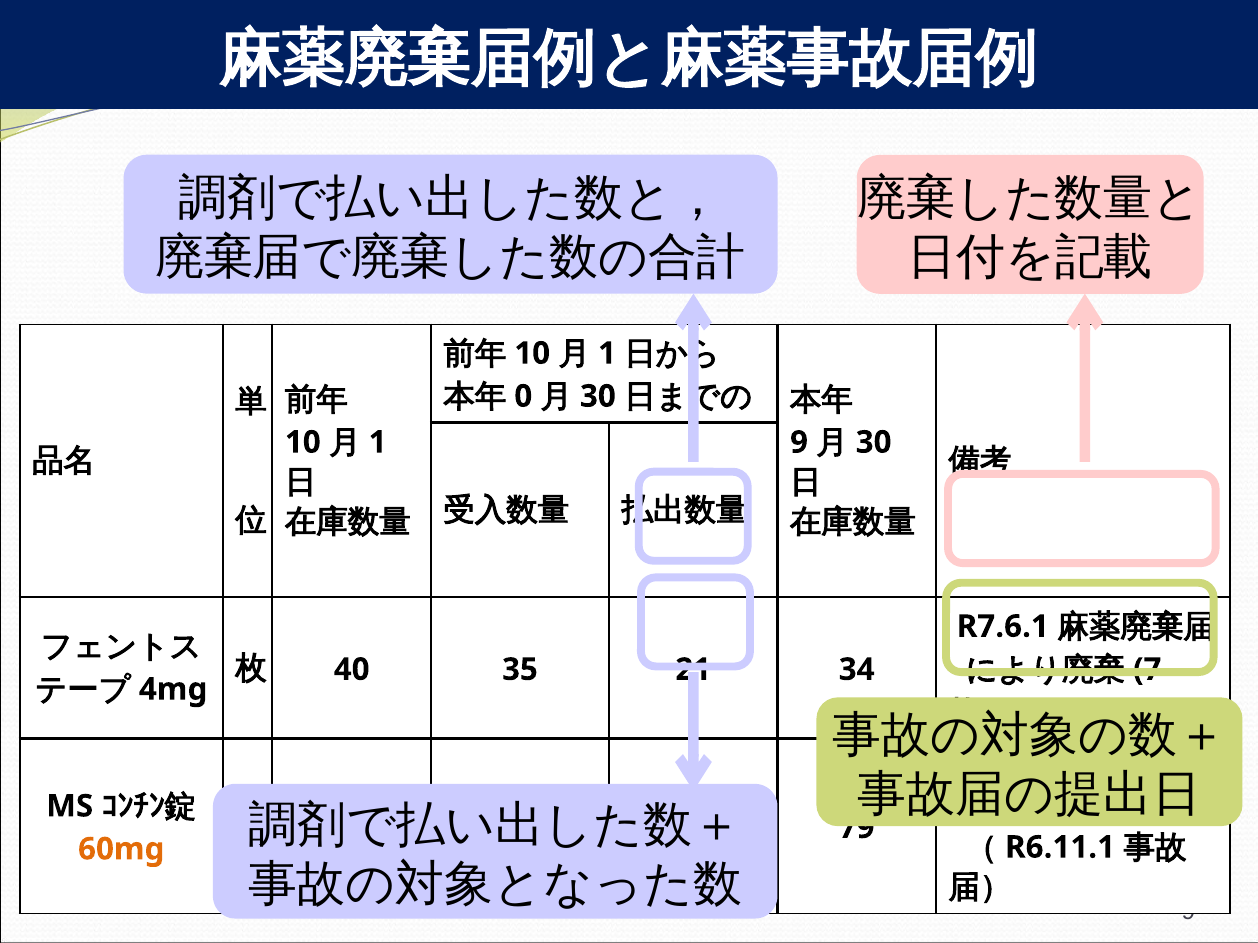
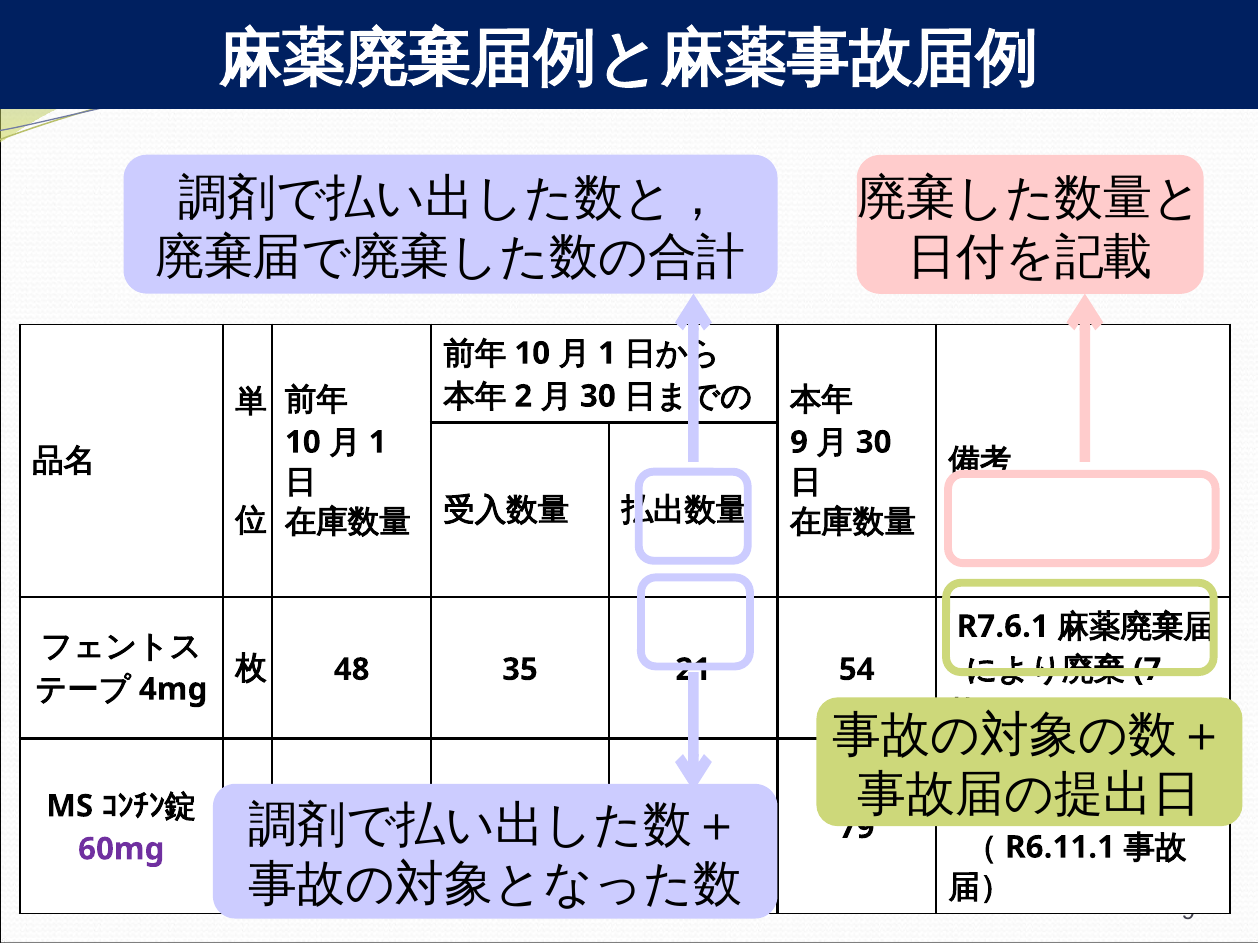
0: 0 -> 2
40: 40 -> 48
34: 34 -> 54
60mg colour: orange -> purple
